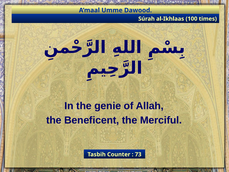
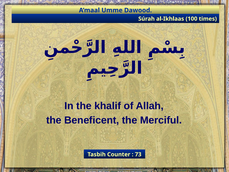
genie: genie -> khalif
